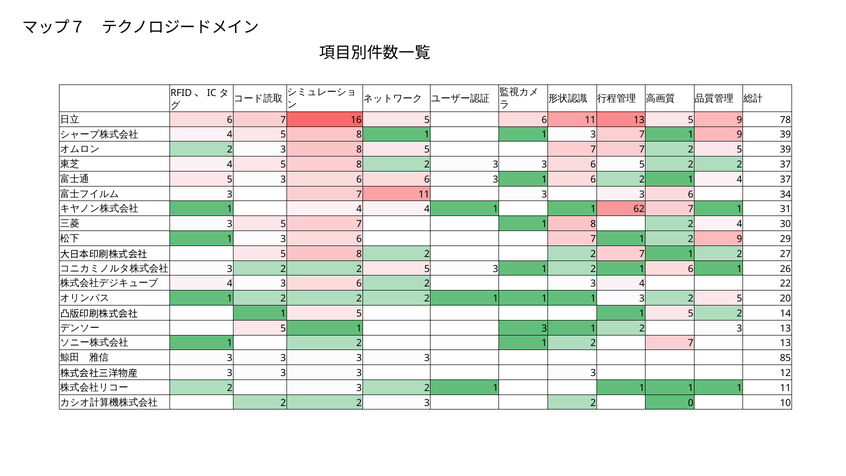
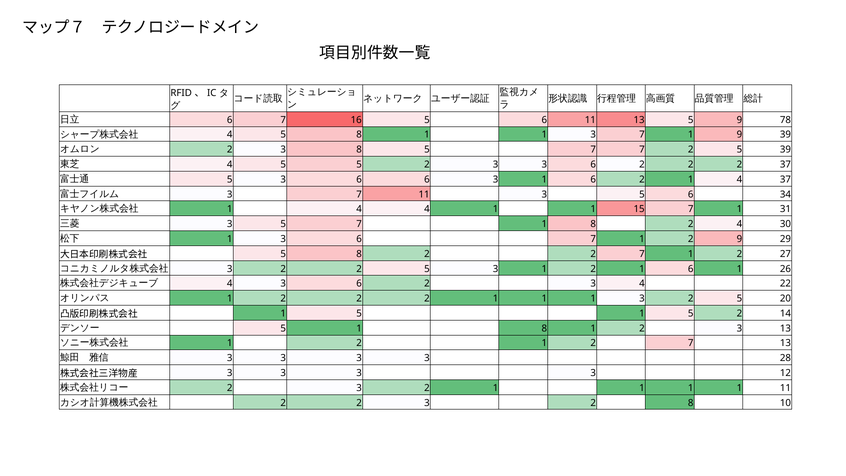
8 at (359, 165): 8 -> 5
3 3 6 5: 5 -> 2
11 3 3: 3 -> 5
62: 62 -> 15
5 1 3: 3 -> 8
85: 85 -> 28
2 0: 0 -> 8
